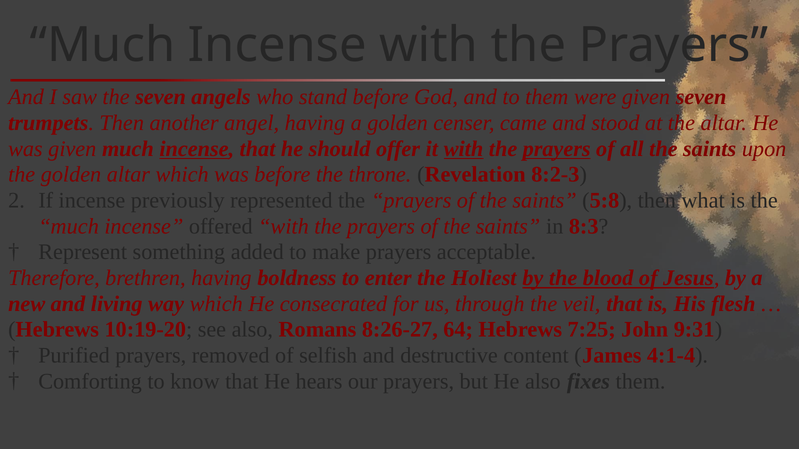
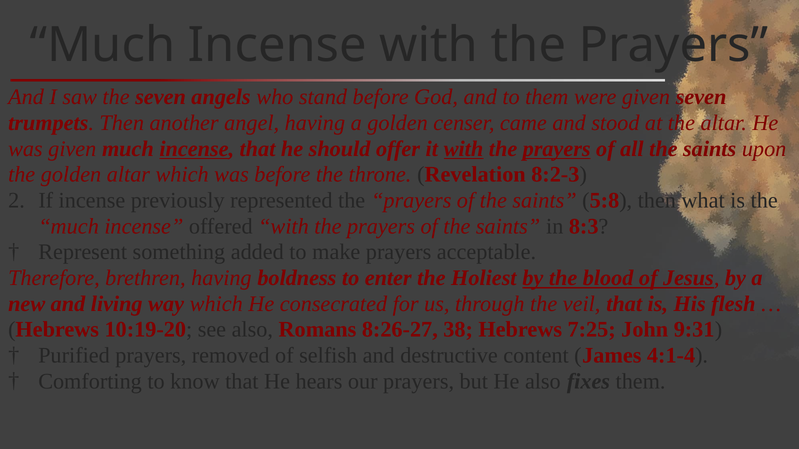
64: 64 -> 38
